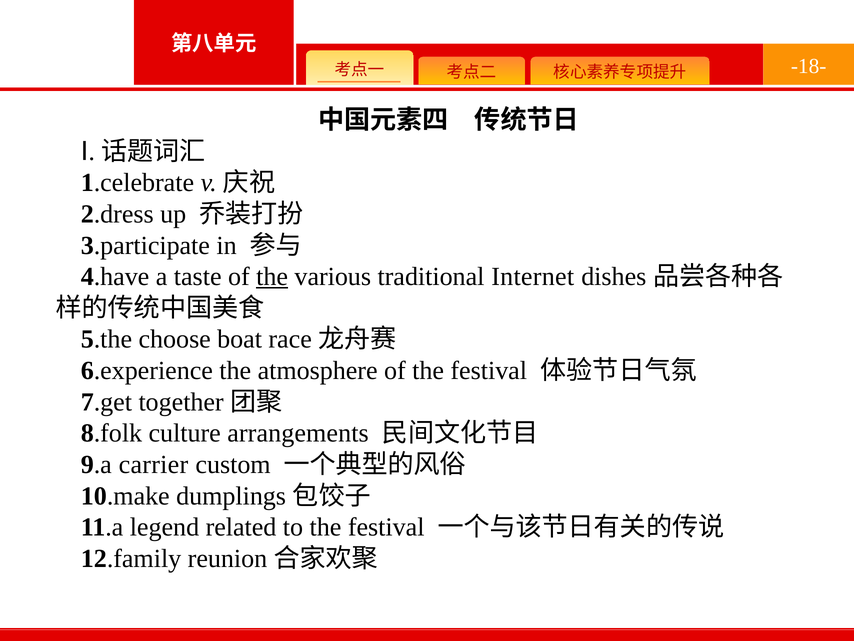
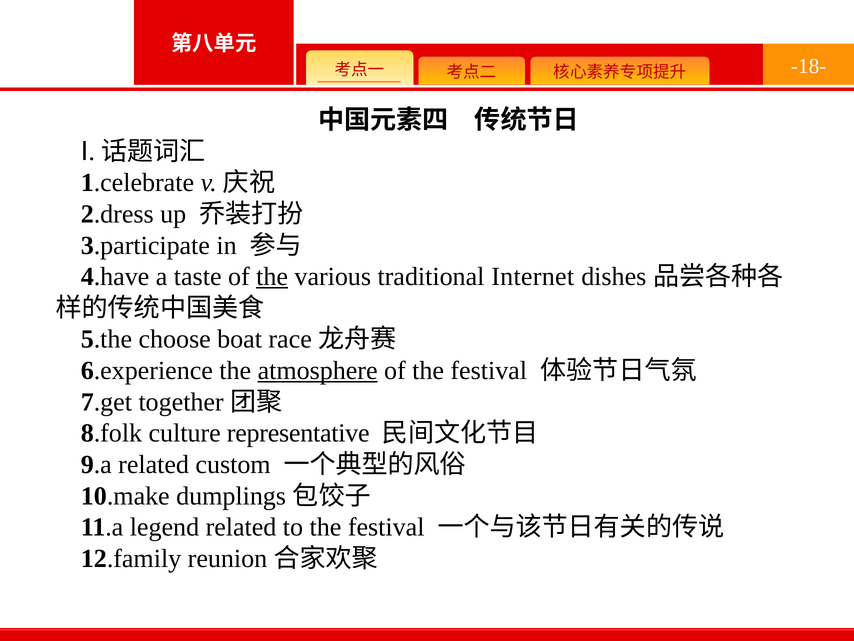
atmosphere underline: none -> present
arrangements: arrangements -> representative
9.a carrier: carrier -> related
